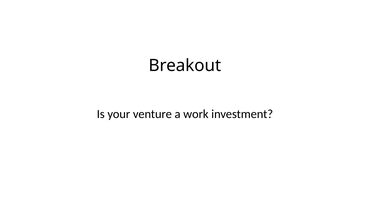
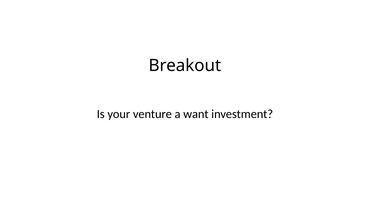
work: work -> want
